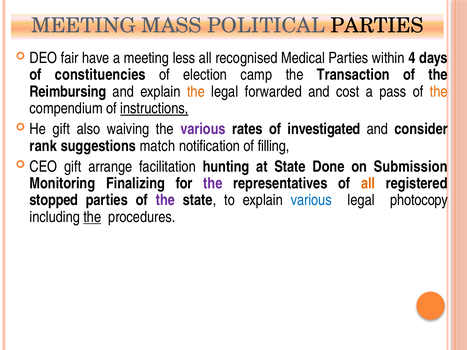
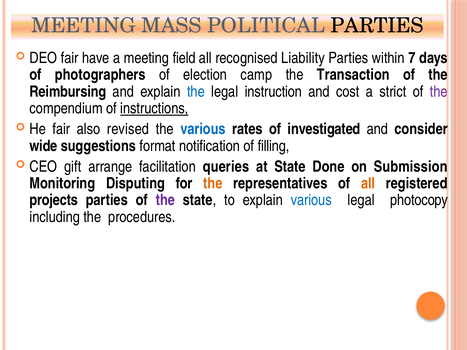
less: less -> field
Medical: Medical -> Liability
4: 4 -> 7
constituencies: constituencies -> photographers
the at (196, 92) colour: orange -> blue
forwarded: forwarded -> instruction
pass: pass -> strict
the at (439, 92) colour: orange -> purple
He gift: gift -> fair
waiving: waiving -> revised
various at (203, 129) colour: purple -> blue
rank: rank -> wide
match: match -> format
hunting: hunting -> queries
Finalizing: Finalizing -> Disputing
the at (213, 184) colour: purple -> orange
stopped: stopped -> projects
the at (92, 217) underline: present -> none
